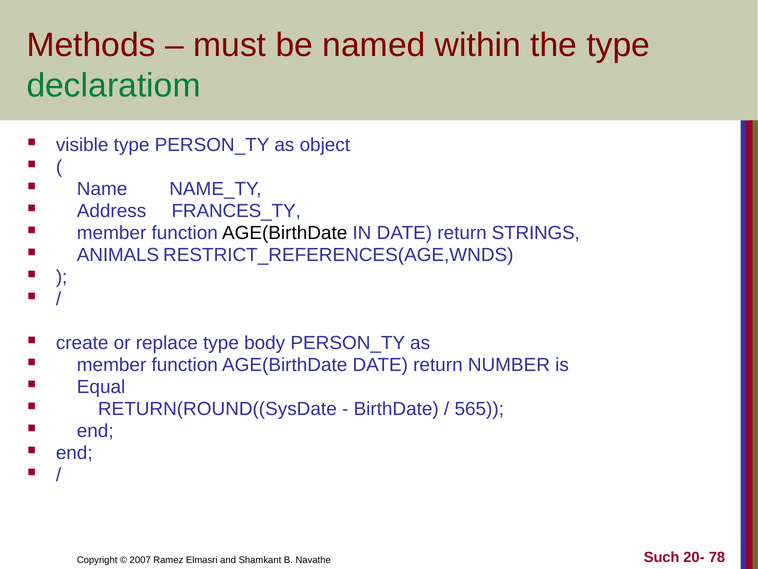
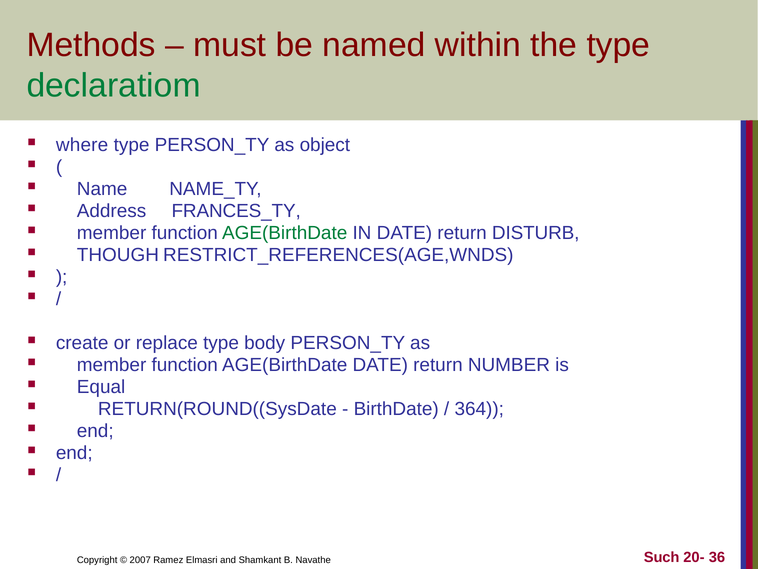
visible: visible -> where
AGE(BirthDate at (285, 233) colour: black -> green
STRINGS: STRINGS -> DISTURB
ANIMALS: ANIMALS -> THOUGH
565: 565 -> 364
78: 78 -> 36
